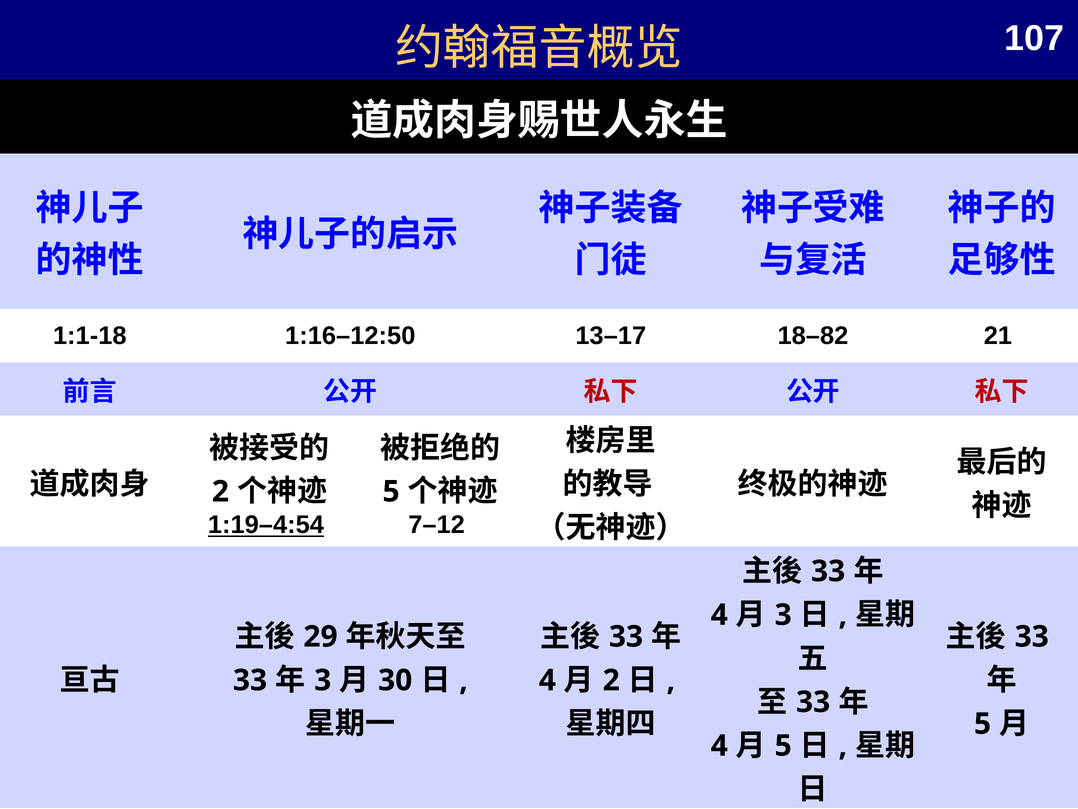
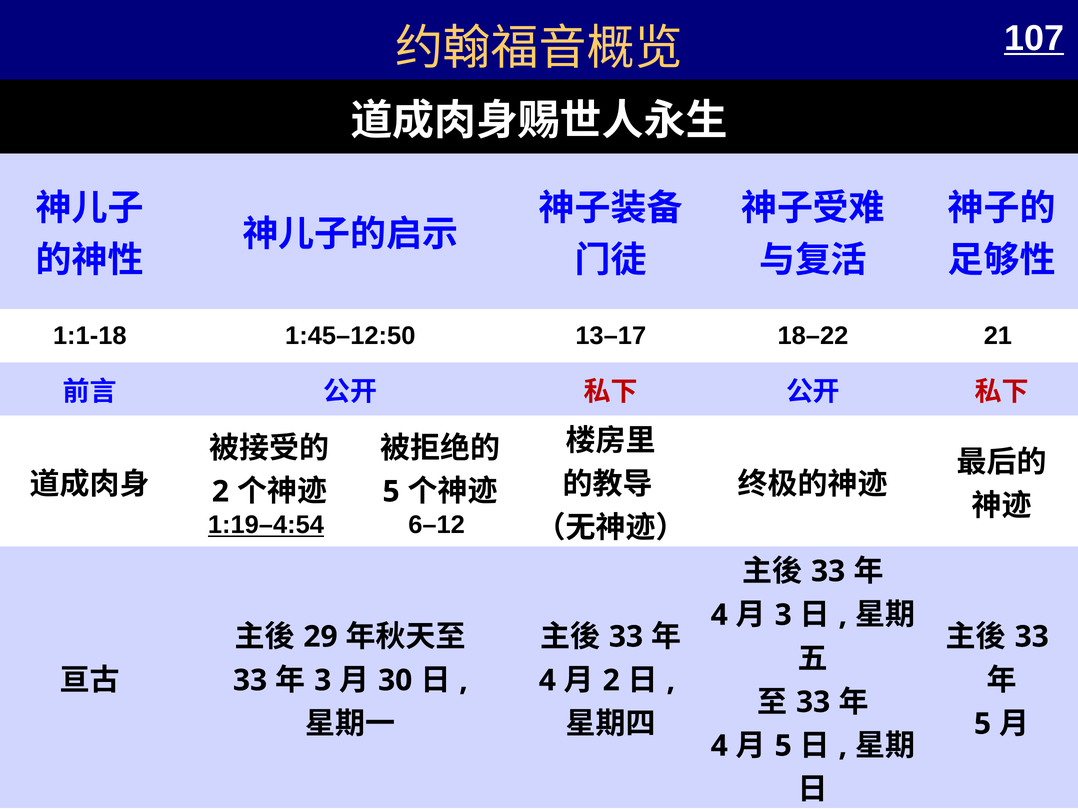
107 underline: none -> present
1:16–12:50: 1:16–12:50 -> 1:45–12:50
18–82: 18–82 -> 18–22
7–12: 7–12 -> 6–12
